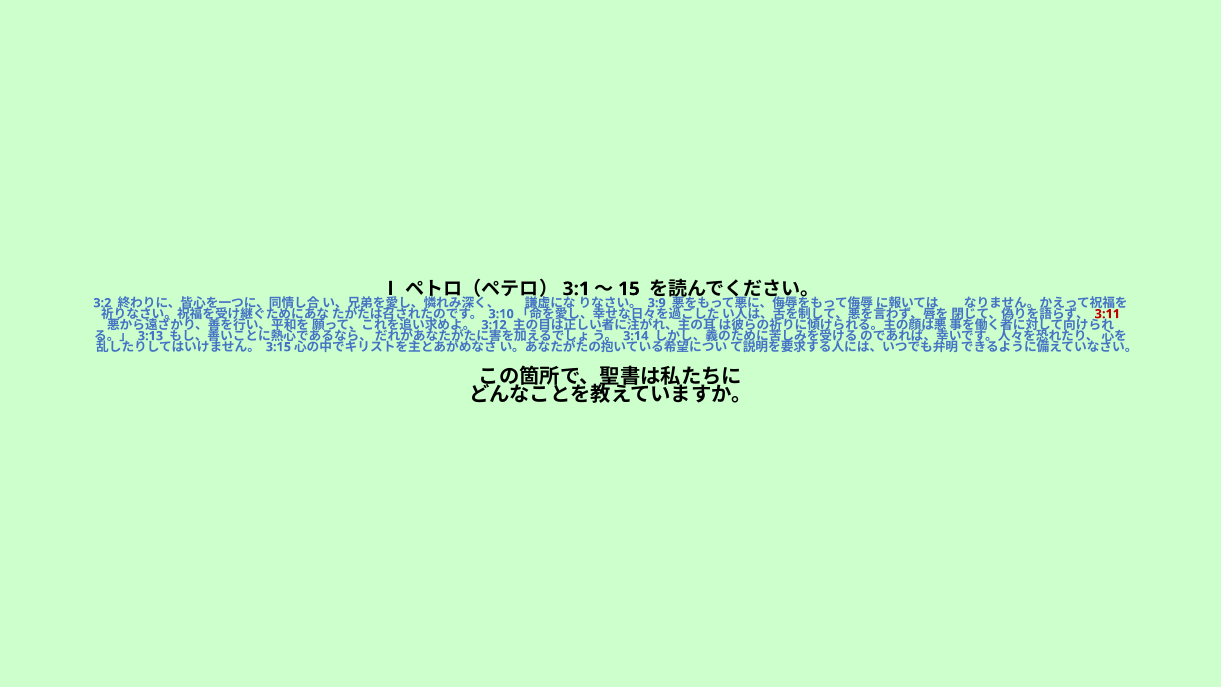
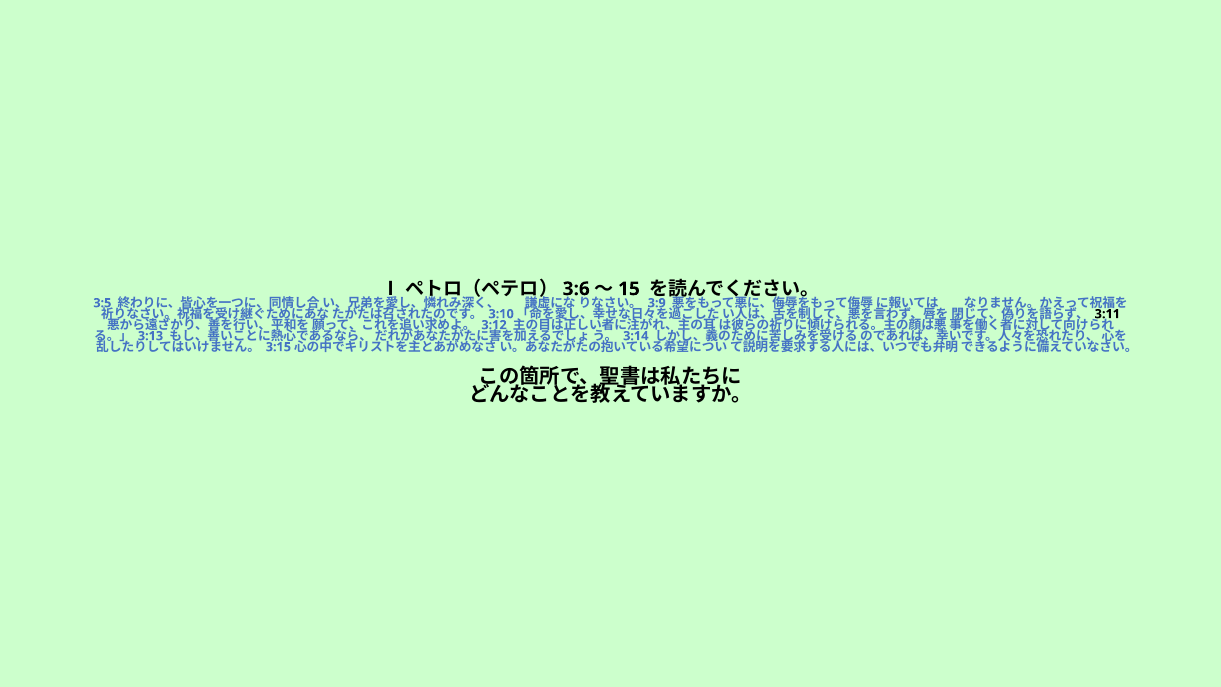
3:1: 3:1 -> 3:6
3:2: 3:2 -> 3:5
3:11 colour: red -> black
